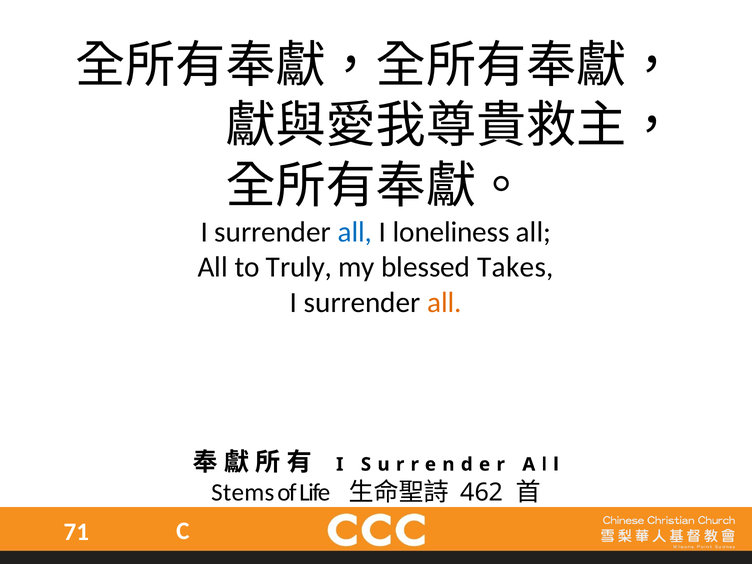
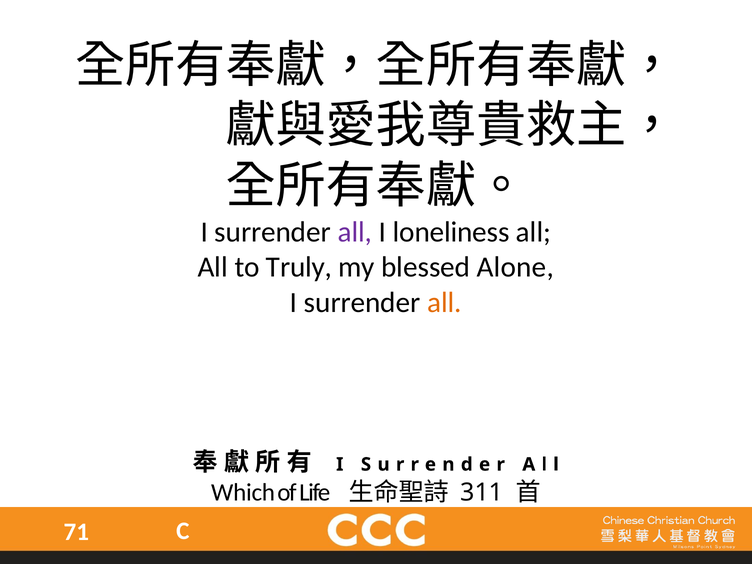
all at (355, 232) colour: blue -> purple
Takes: Takes -> Alone
Stems: Stems -> Which
462: 462 -> 311
